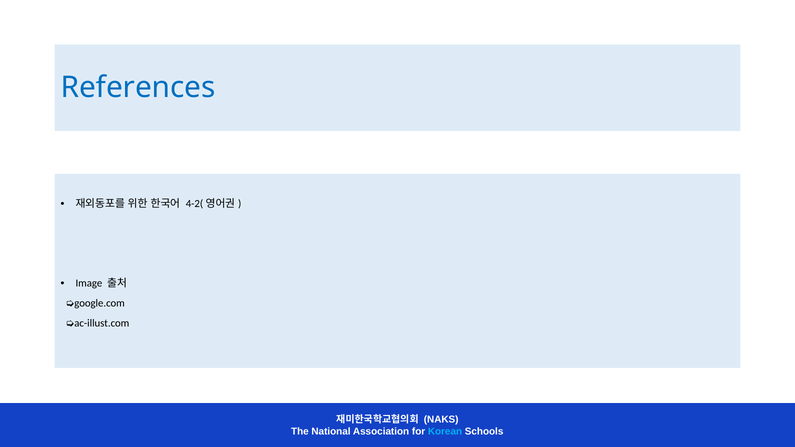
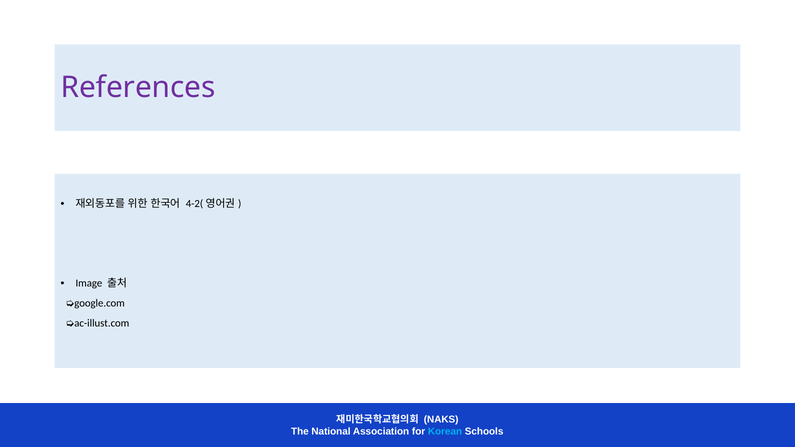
References colour: blue -> purple
